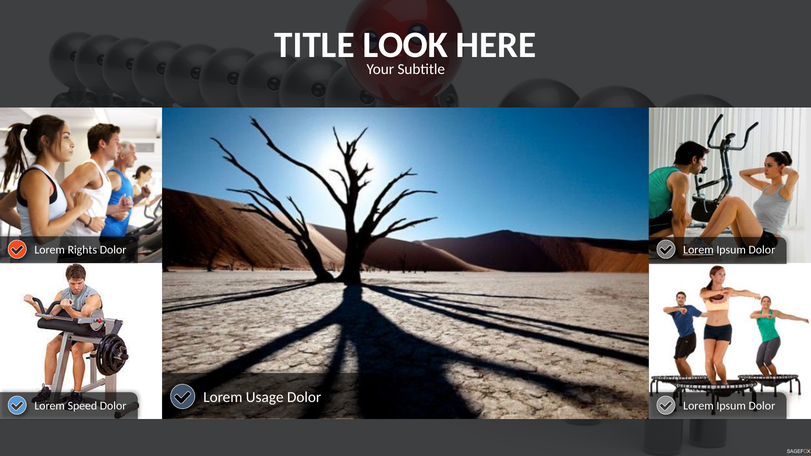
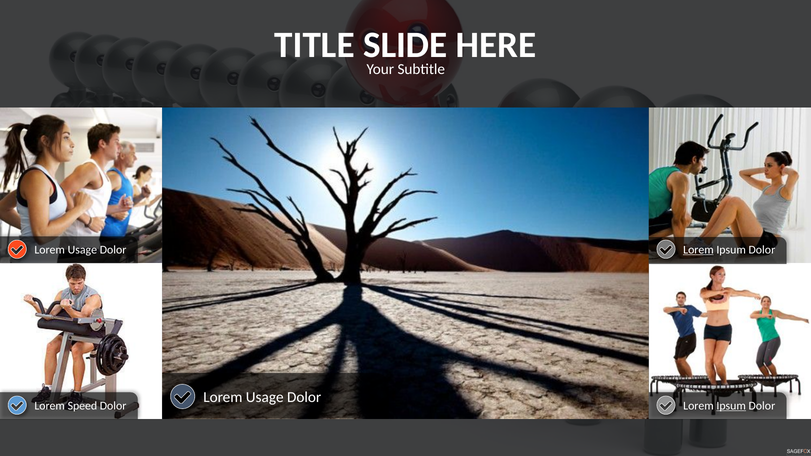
LOOK: LOOK -> SLIDE
Rights at (82, 250): Rights -> Usage
Ipsum at (731, 406) underline: none -> present
